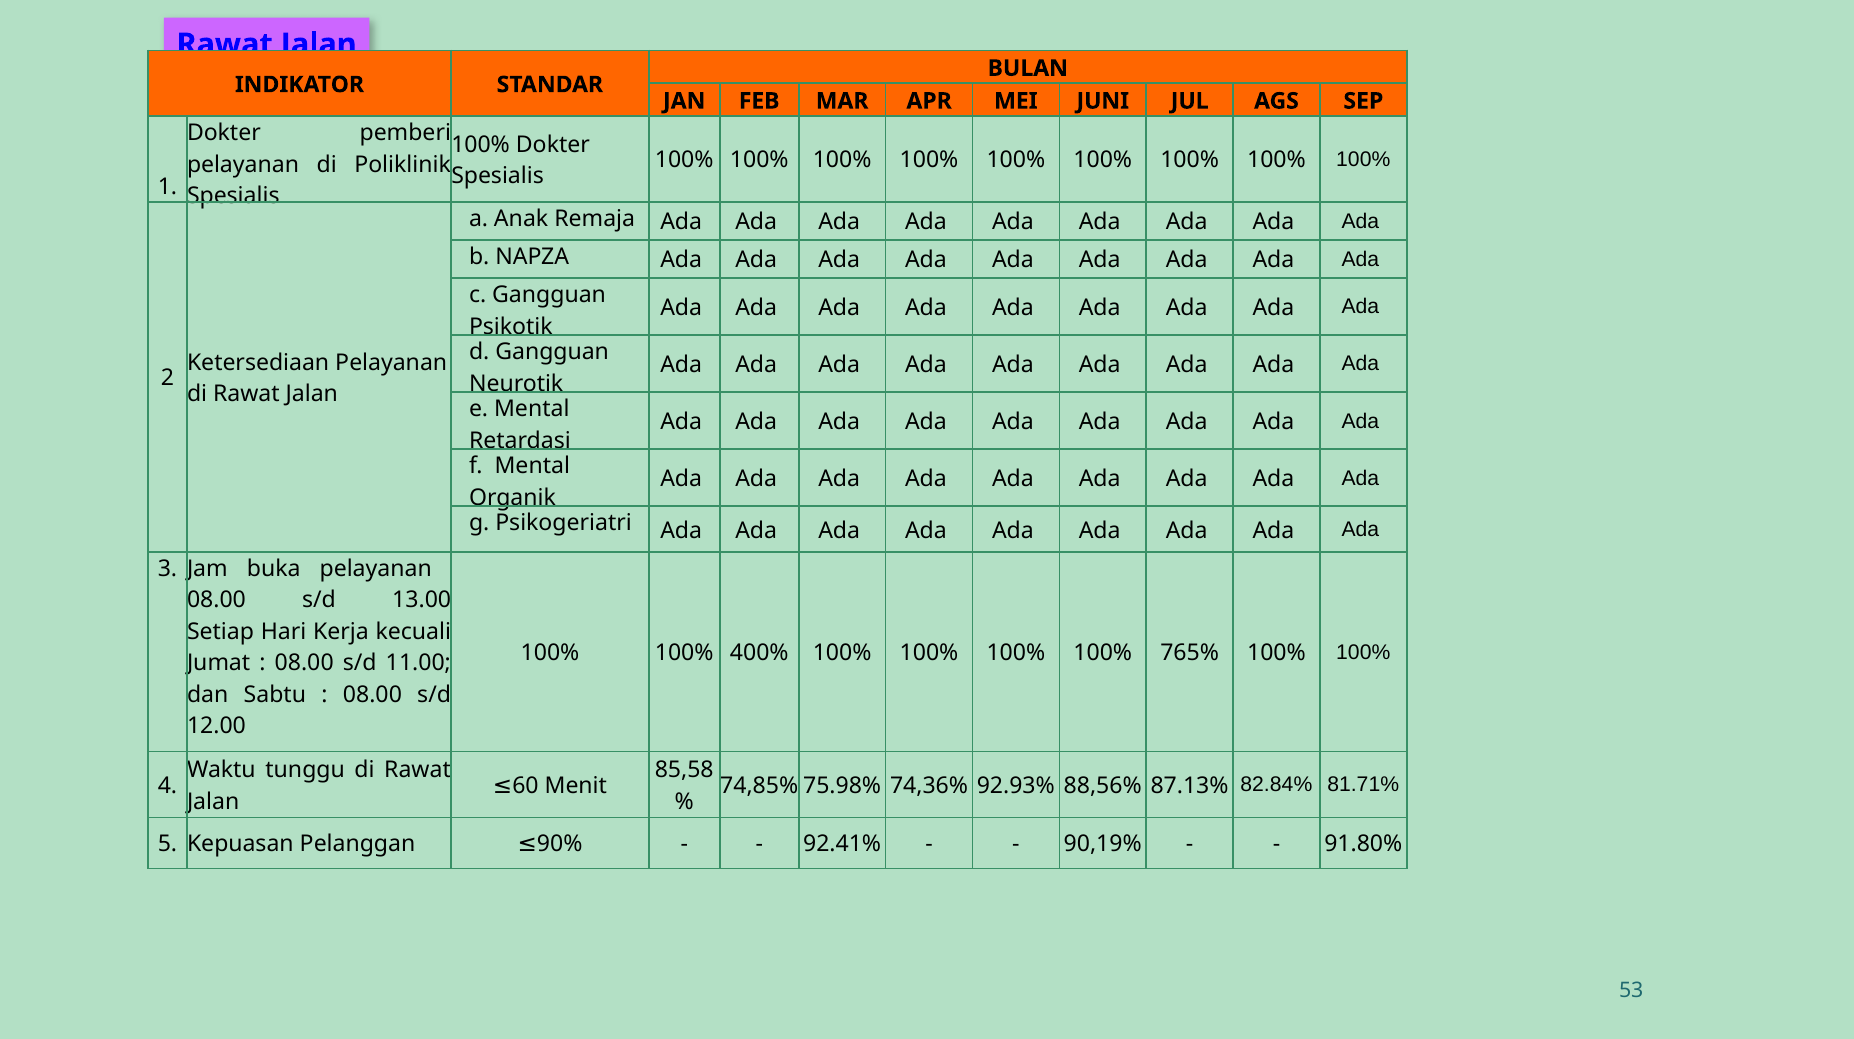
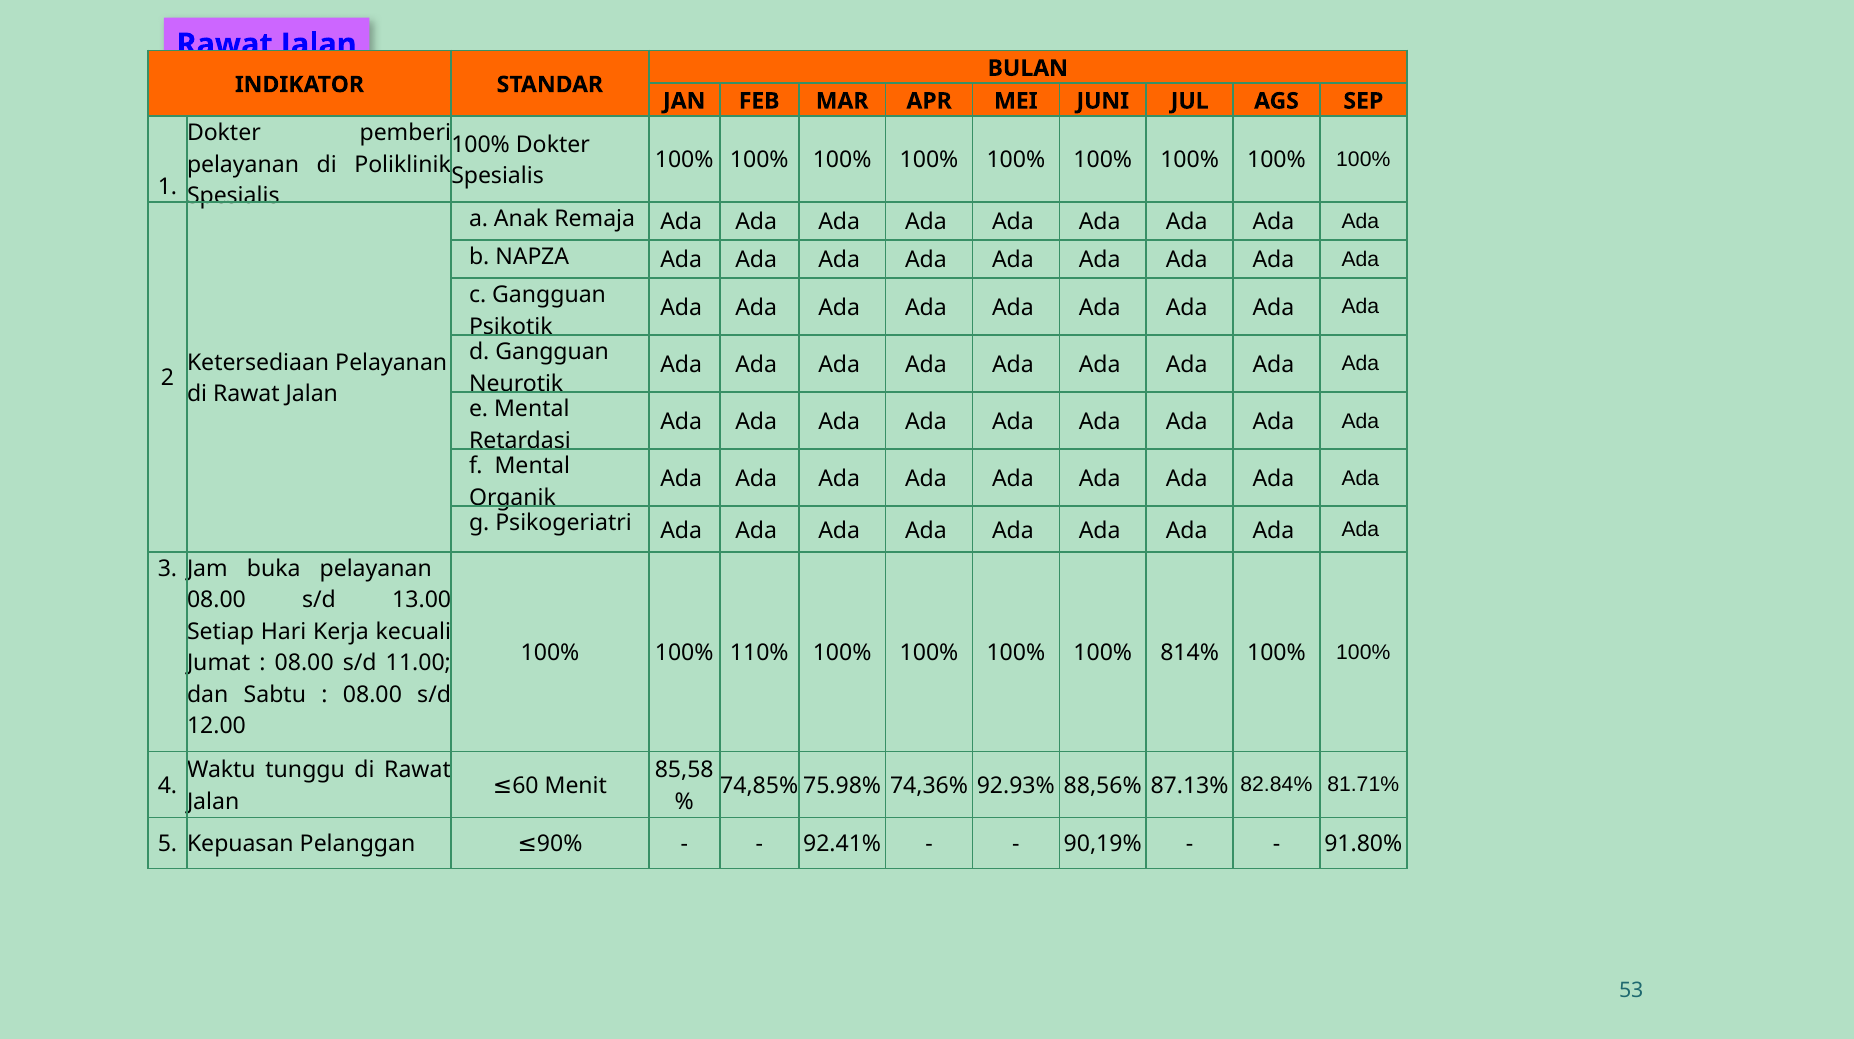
400%: 400% -> 110%
765%: 765% -> 814%
